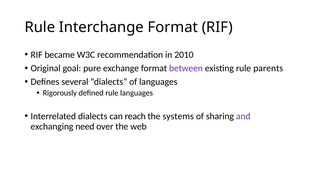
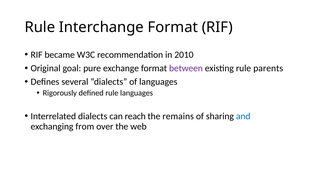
systems: systems -> remains
and colour: purple -> blue
need: need -> from
